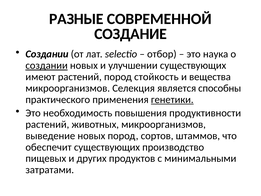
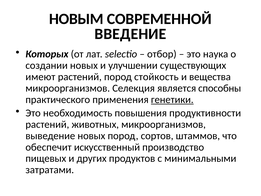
РАЗНЫЕ: РАЗНЫЕ -> НОВЫМ
СОЗДАНИЕ: СОЗДАНИЕ -> ВВЕДЕНИЕ
Создании at (47, 54): Создании -> Которых
создании at (47, 65) underline: present -> none
обеспечит существующих: существующих -> искусственный
